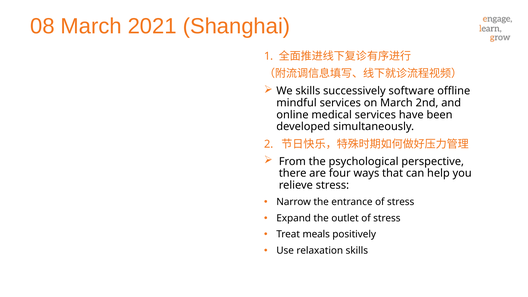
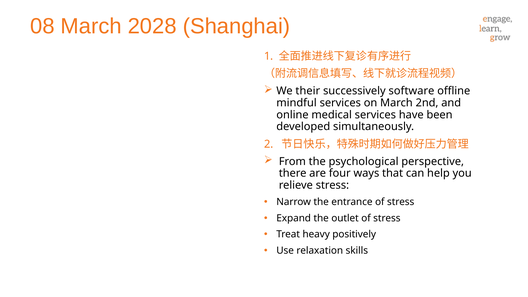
2021: 2021 -> 2028
We skills: skills -> their
meals: meals -> heavy
